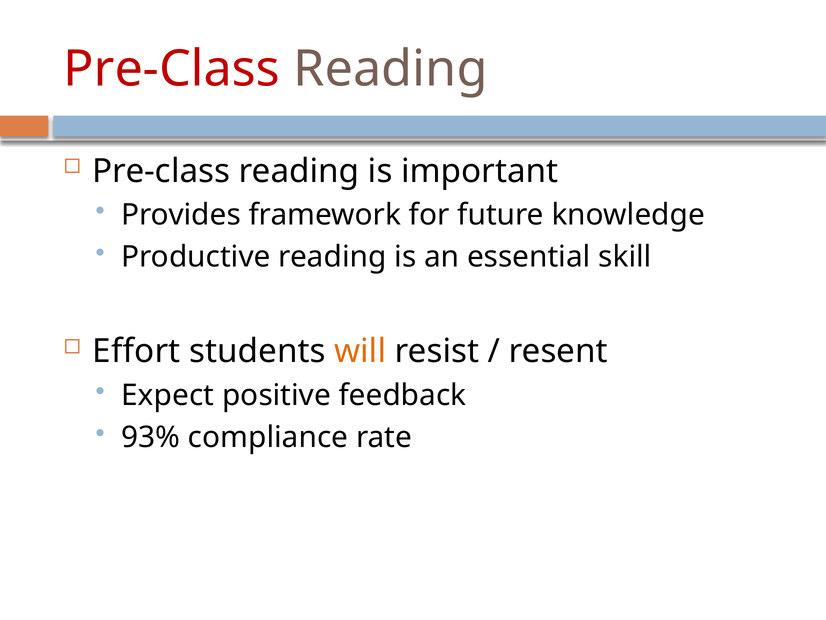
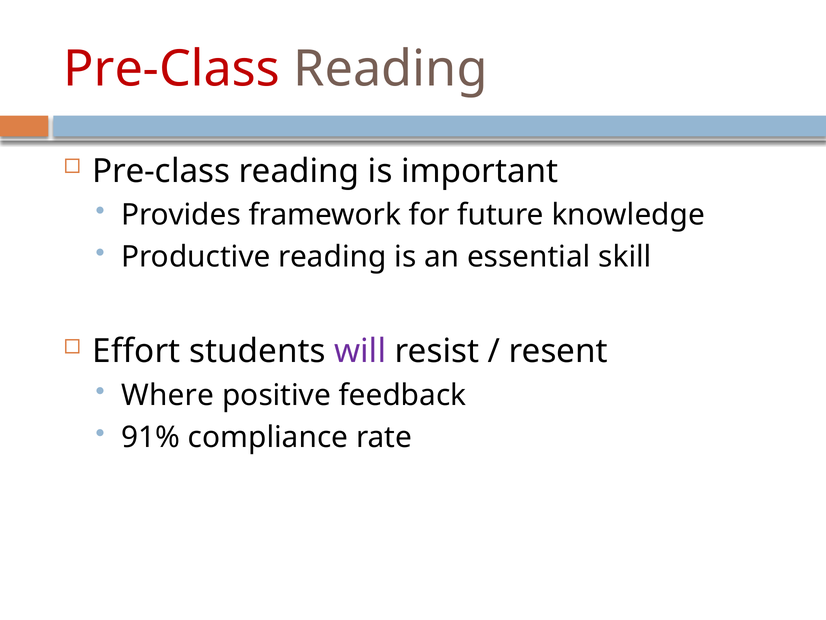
will colour: orange -> purple
Expect: Expect -> Where
93%: 93% -> 91%
